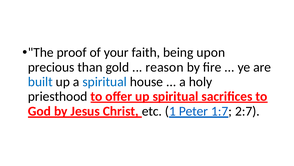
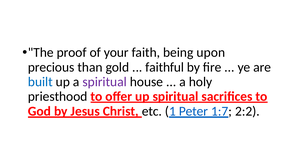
reason: reason -> faithful
spiritual at (105, 81) colour: blue -> purple
2:7: 2:7 -> 2:2
